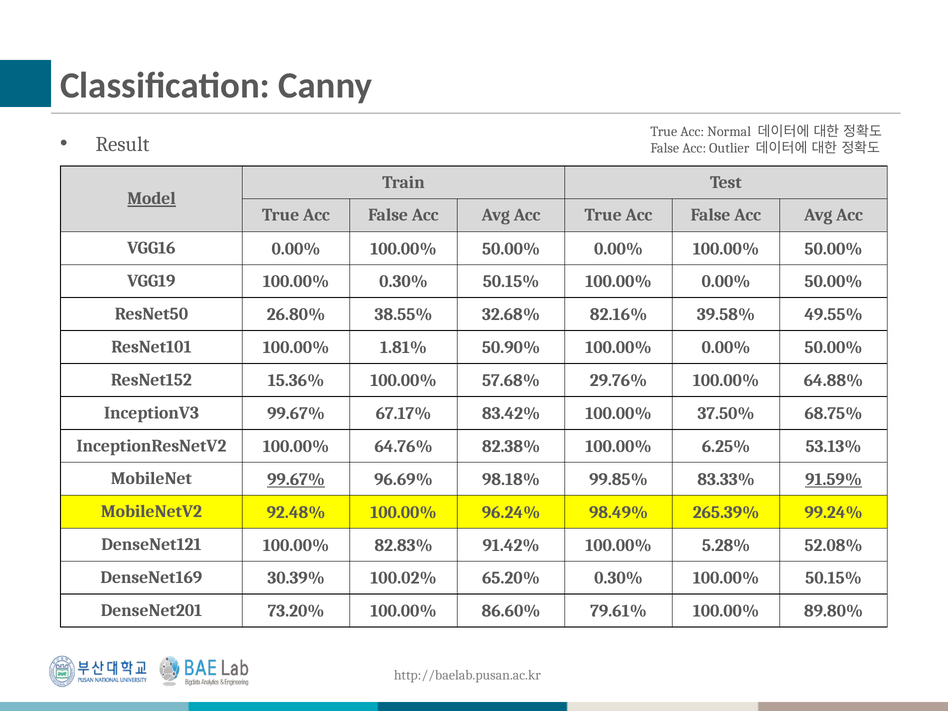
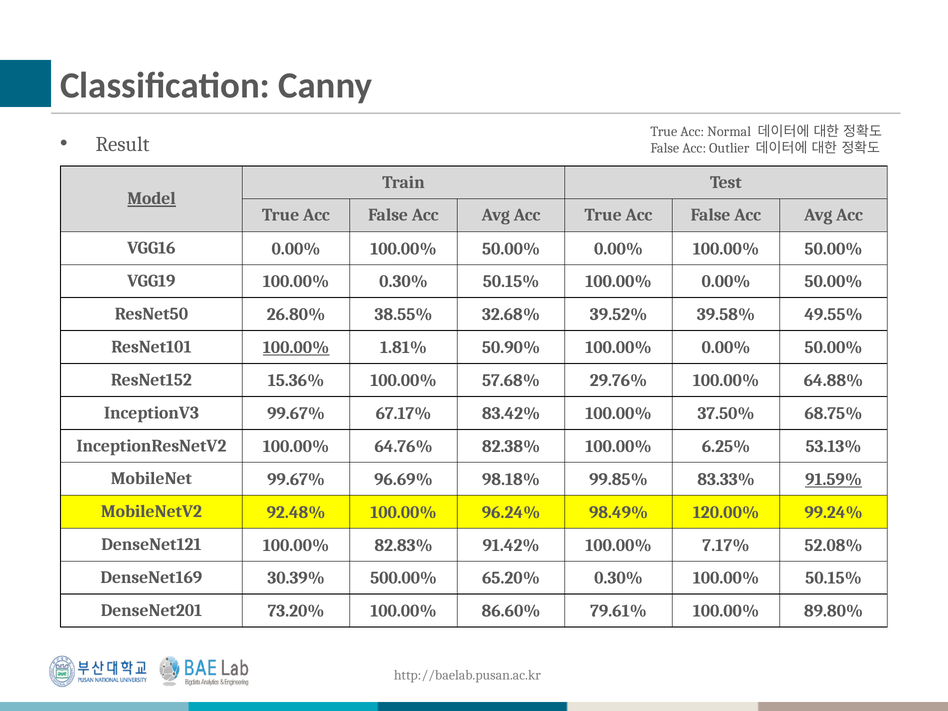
82.16%: 82.16% -> 39.52%
100.00% at (296, 348) underline: none -> present
99.67% at (296, 479) underline: present -> none
265.39%: 265.39% -> 120.00%
5.28%: 5.28% -> 7.17%
100.02%: 100.02% -> 500.00%
